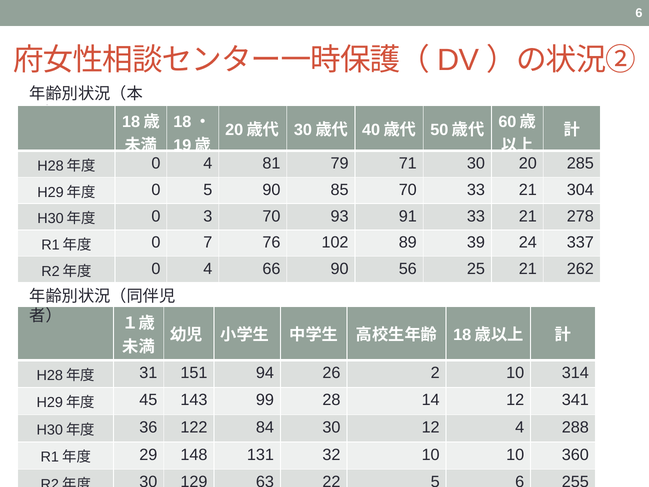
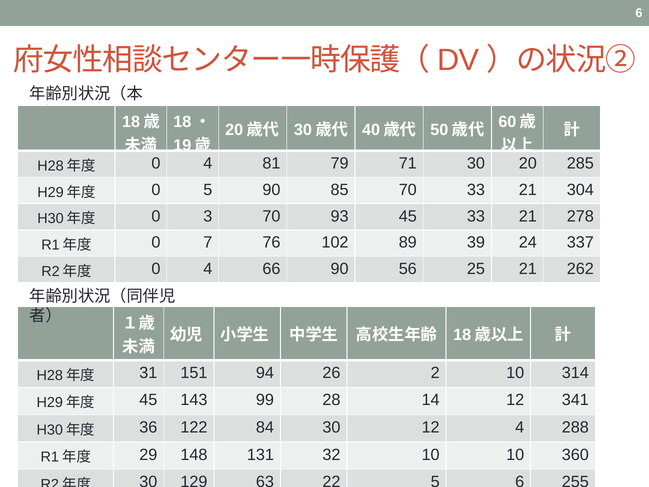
93 91: 91 -> 45
